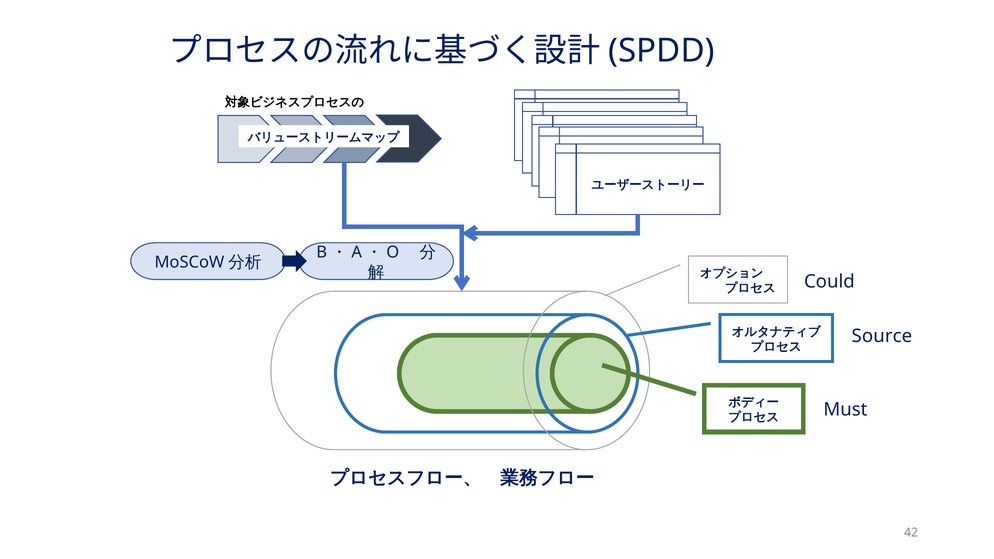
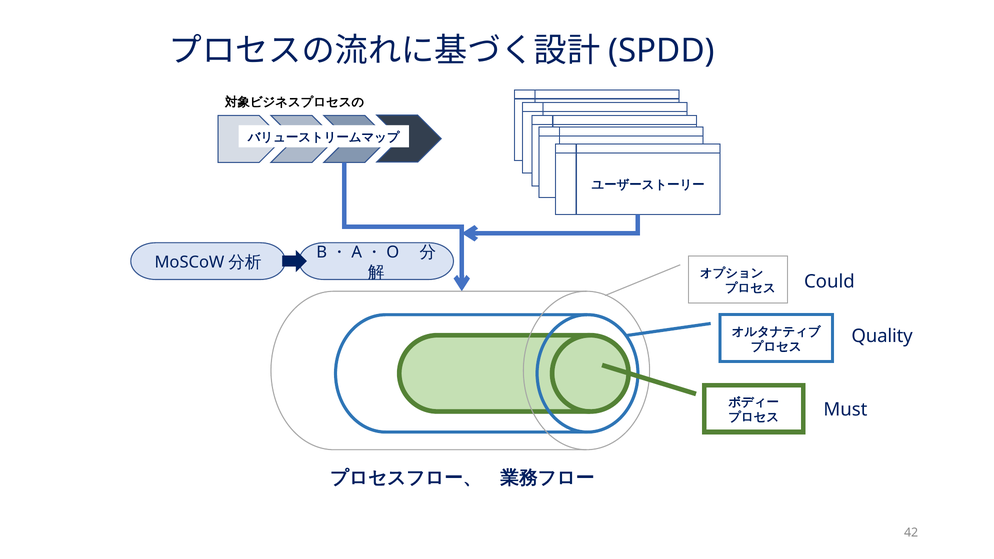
Source: Source -> Quality
